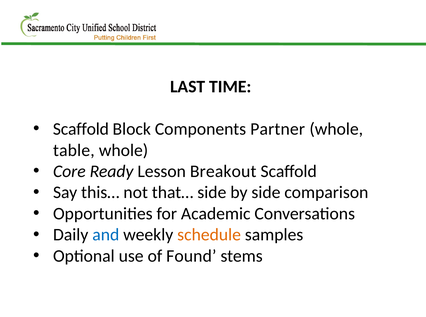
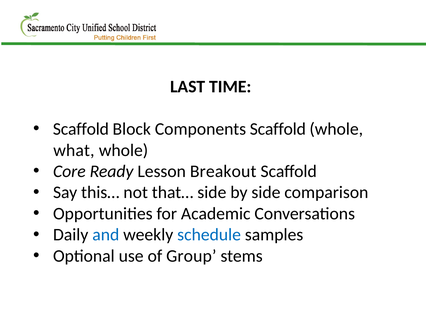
Components Partner: Partner -> Scaffold
table: table -> what
schedule colour: orange -> blue
Found: Found -> Group
